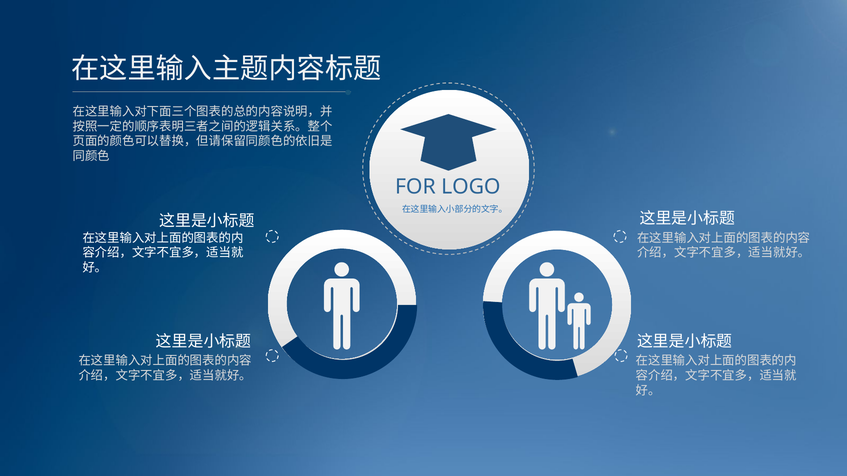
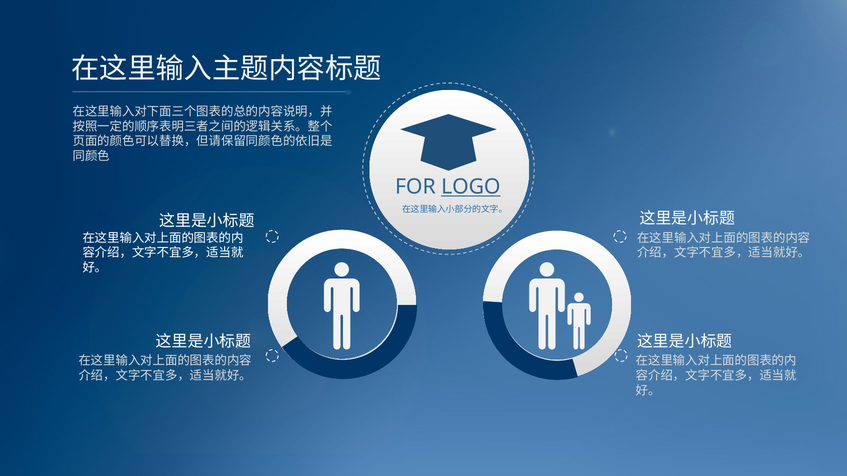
LOGO underline: none -> present
